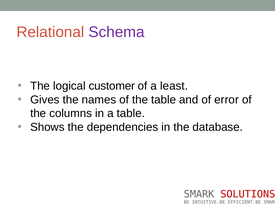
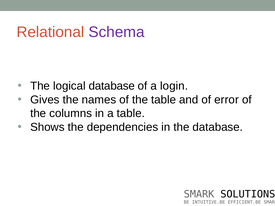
logical customer: customer -> database
least: least -> login
SOLUTIONS colour: red -> black
